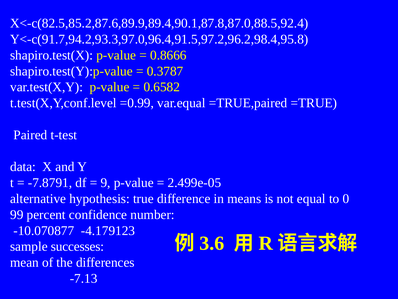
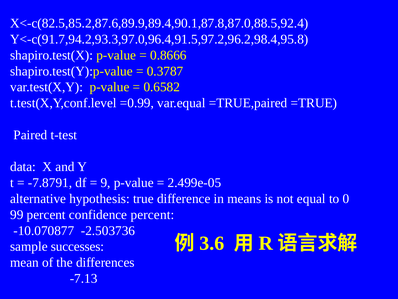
confidence number: number -> percent
-4.179123: -4.179123 -> -2.503736
